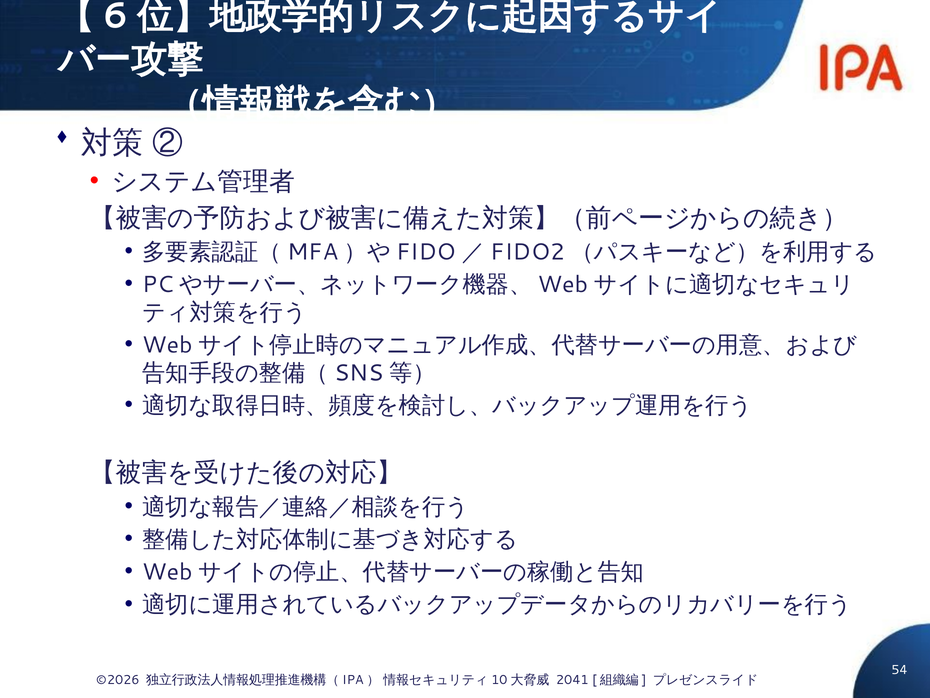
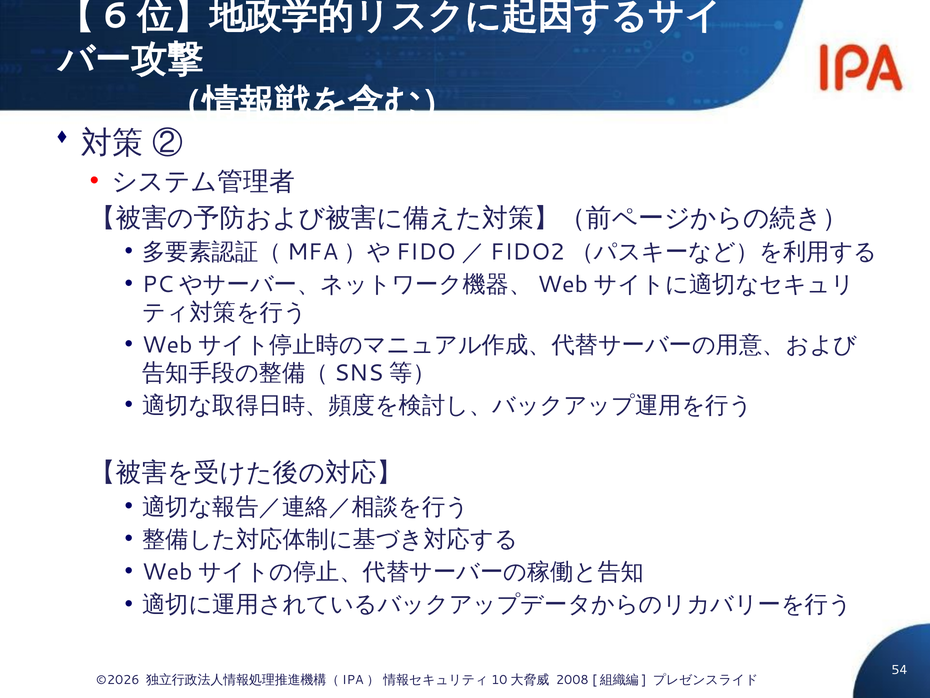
2041: 2041 -> 2008
